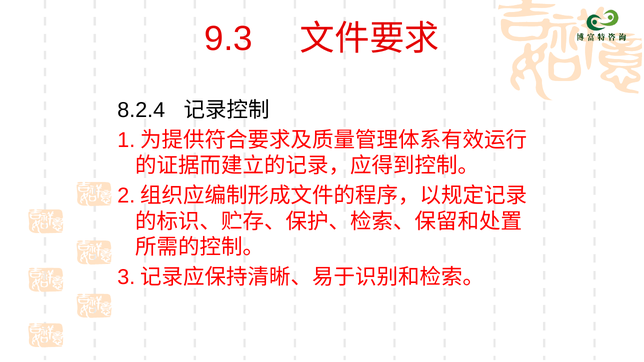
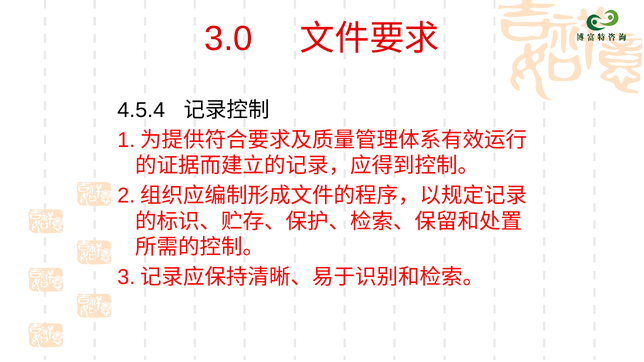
9.3: 9.3 -> 3.0
8.2.4: 8.2.4 -> 4.5.4
